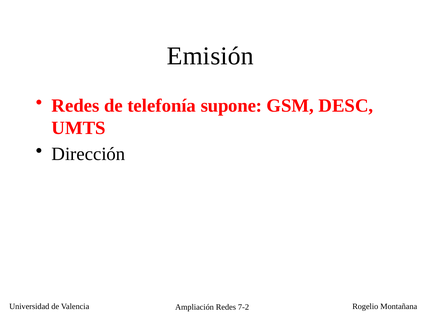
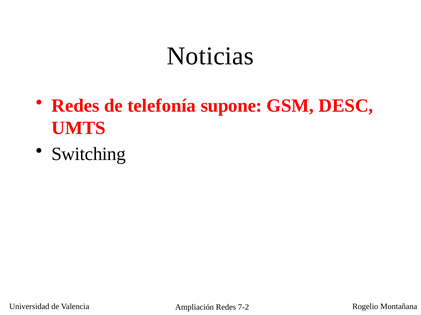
Emisión: Emisión -> Noticias
Dirección: Dirección -> Switching
